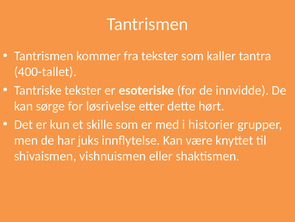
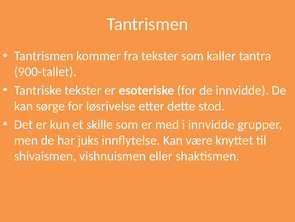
400-tallet: 400-tallet -> 900-tallet
hørt: hørt -> stod
i historier: historier -> innvidde
